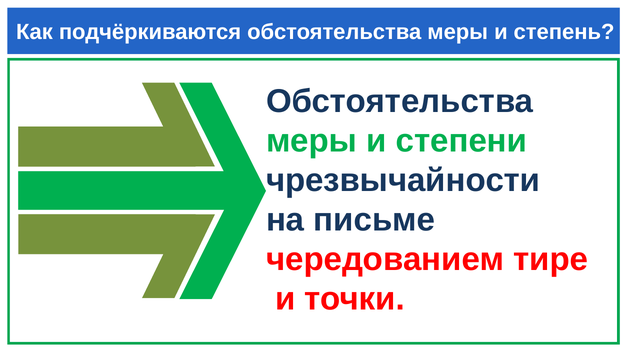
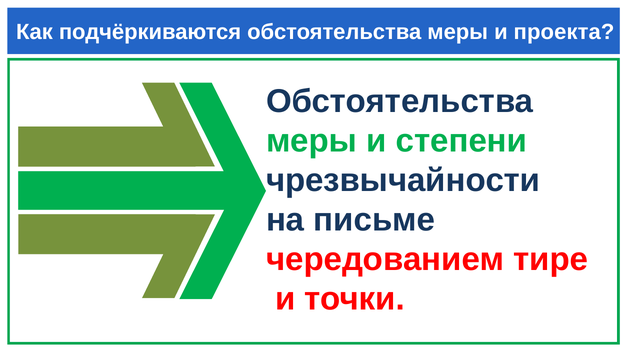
степень: степень -> проекта
